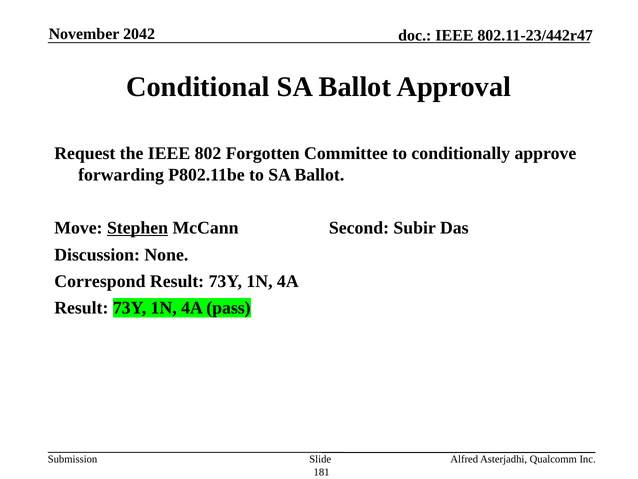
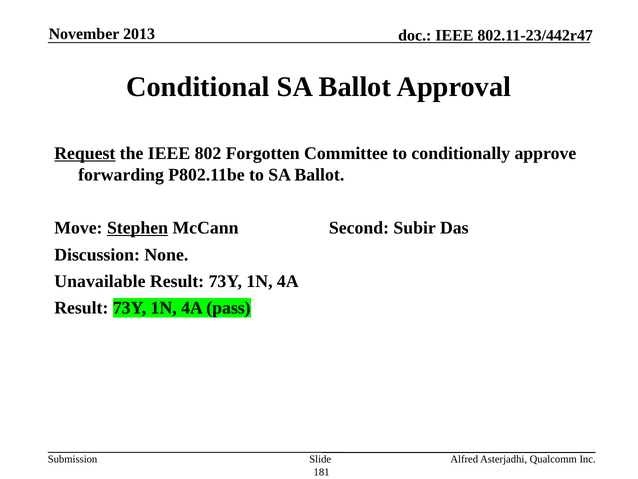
2042: 2042 -> 2013
Request underline: none -> present
Correspond: Correspond -> Unavailable
